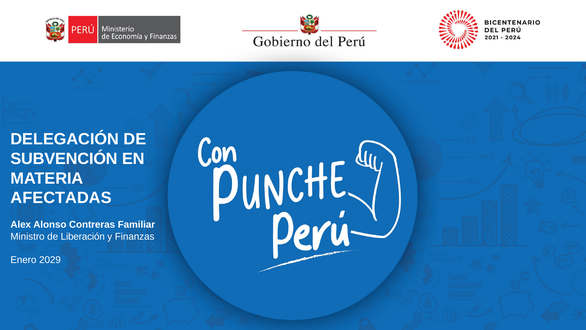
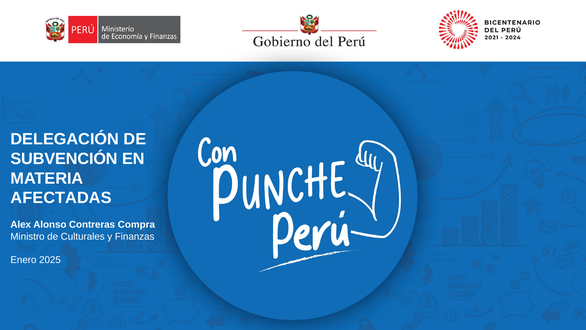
Familiar: Familiar -> Compra
Liberación: Liberación -> Culturales
2029: 2029 -> 2025
